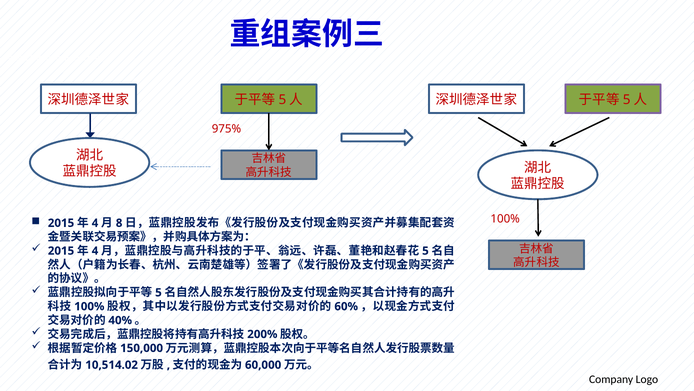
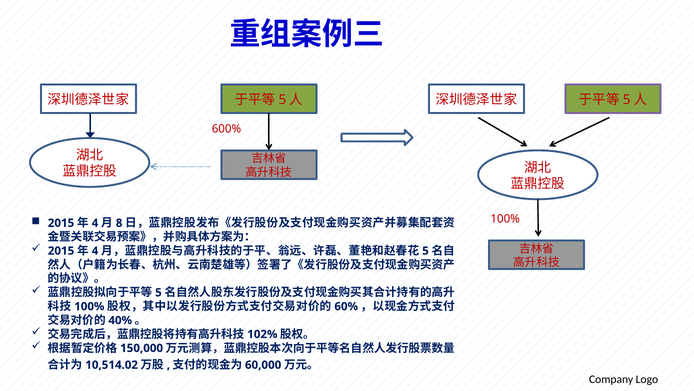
975%: 975% -> 600%
200%: 200% -> 102%
